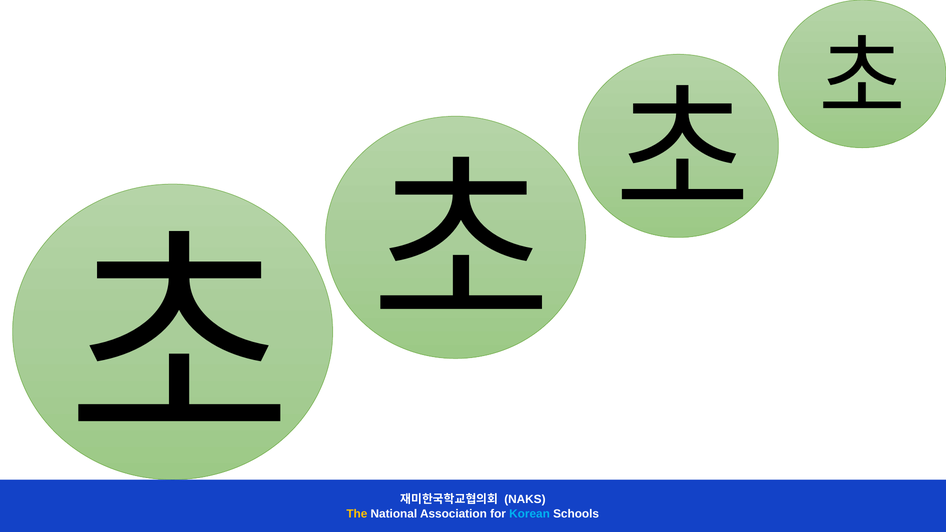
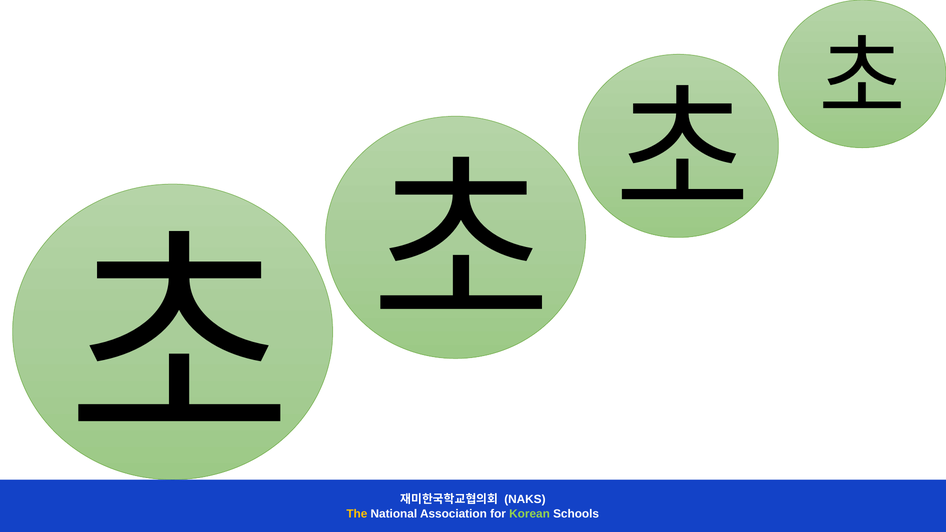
Korean colour: light blue -> light green
